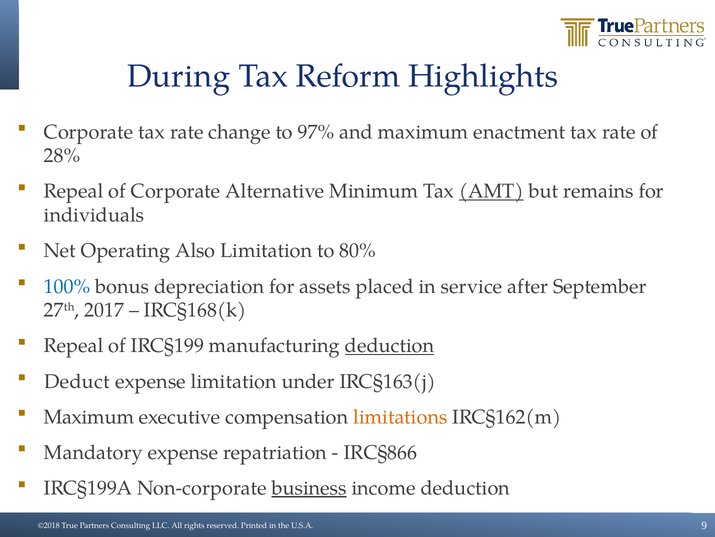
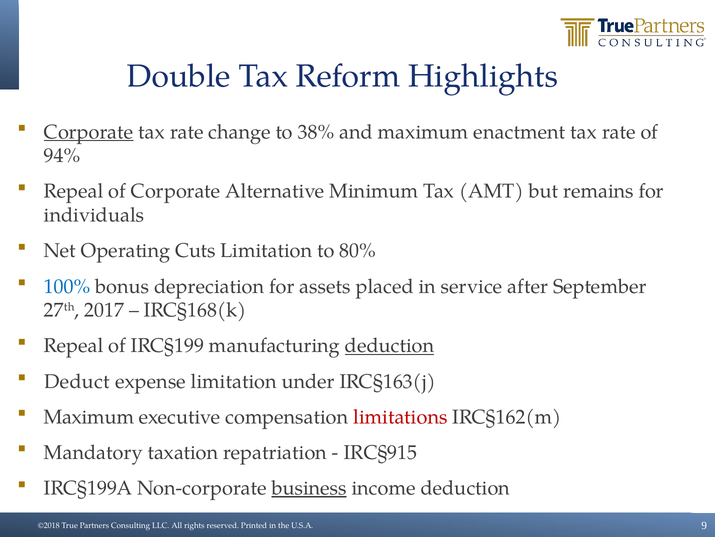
During: During -> Double
Corporate at (89, 132) underline: none -> present
97%: 97% -> 38%
28%: 28% -> 94%
AMT underline: present -> none
Also: Also -> Cuts
limitations colour: orange -> red
Mandatory expense: expense -> taxation
IRC§866: IRC§866 -> IRC§915
